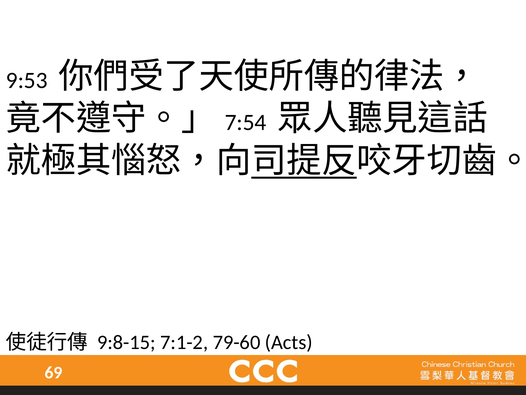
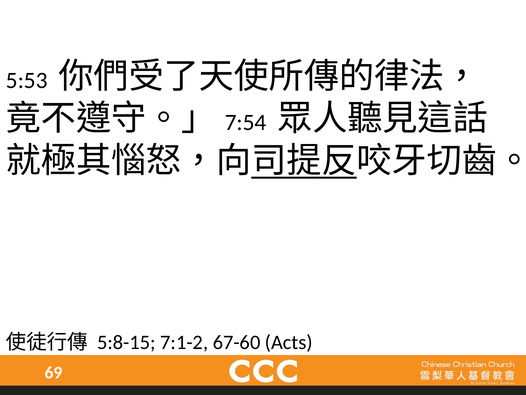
9:53: 9:53 -> 5:53
9:8-15: 9:8-15 -> 5:8-15
79-60: 79-60 -> 67-60
